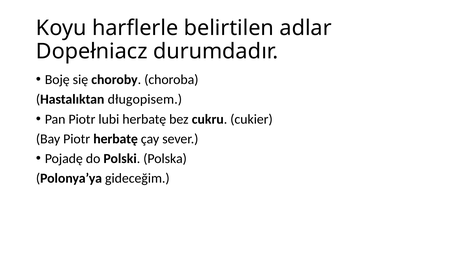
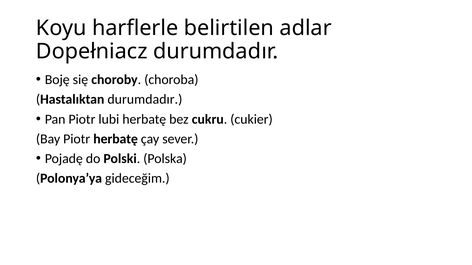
Hastalıktan długopisem: długopisem -> durumdadır
